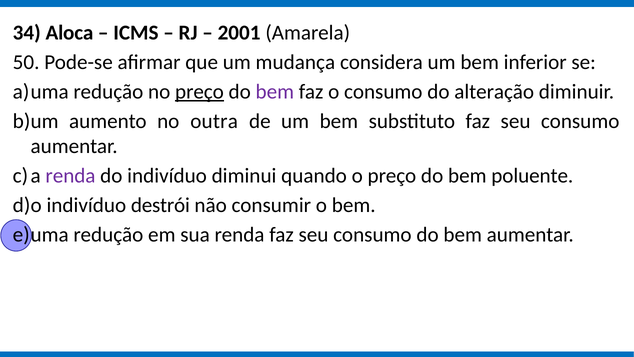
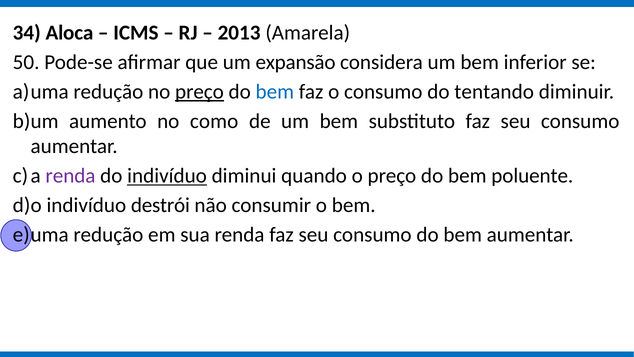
2001: 2001 -> 2013
mudança: mudança -> expansão
bem at (275, 92) colour: purple -> blue
alteração: alteração -> tentando
outra: outra -> como
indivíduo at (167, 176) underline: none -> present
